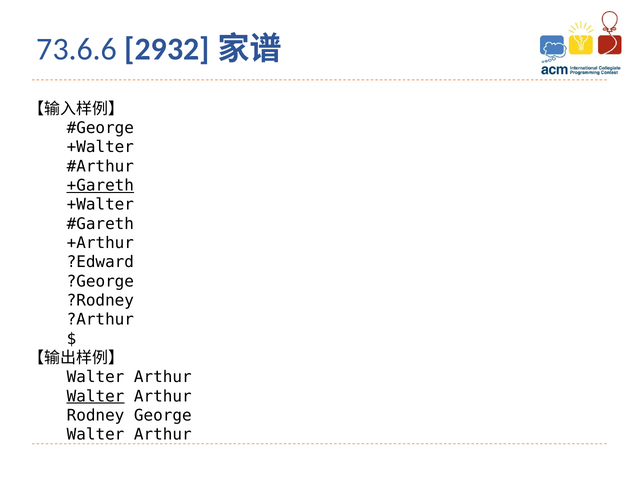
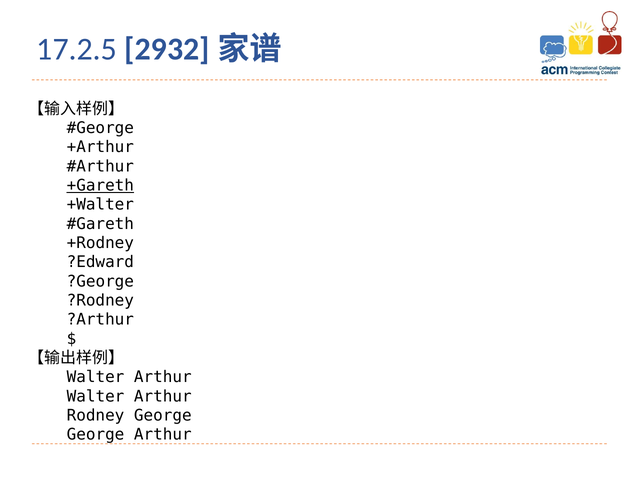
73.6.6: 73.6.6 -> 17.2.5
+Walter at (100, 147): +Walter -> +Arthur
+Arthur: +Arthur -> +Rodney
Walter at (96, 396) underline: present -> none
Walter at (96, 435): Walter -> George
